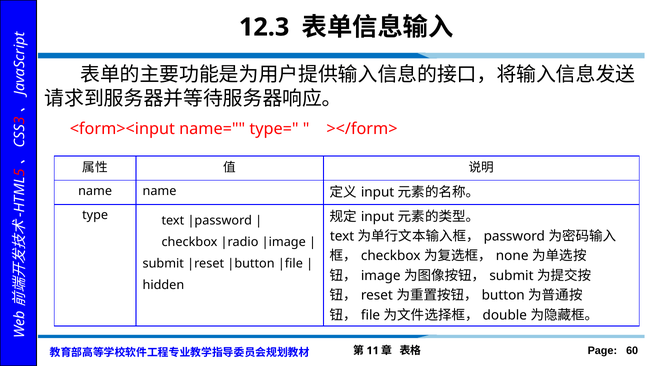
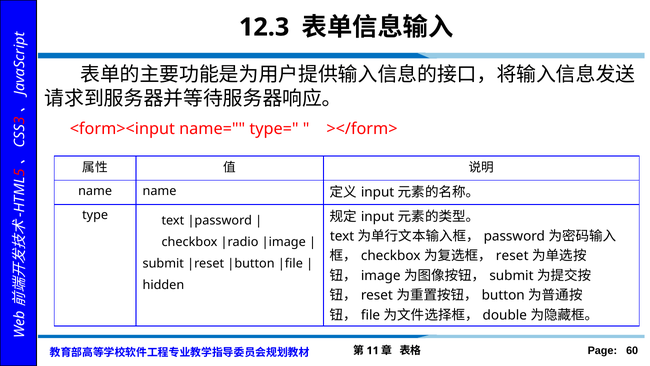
none at (512, 256): none -> reset
